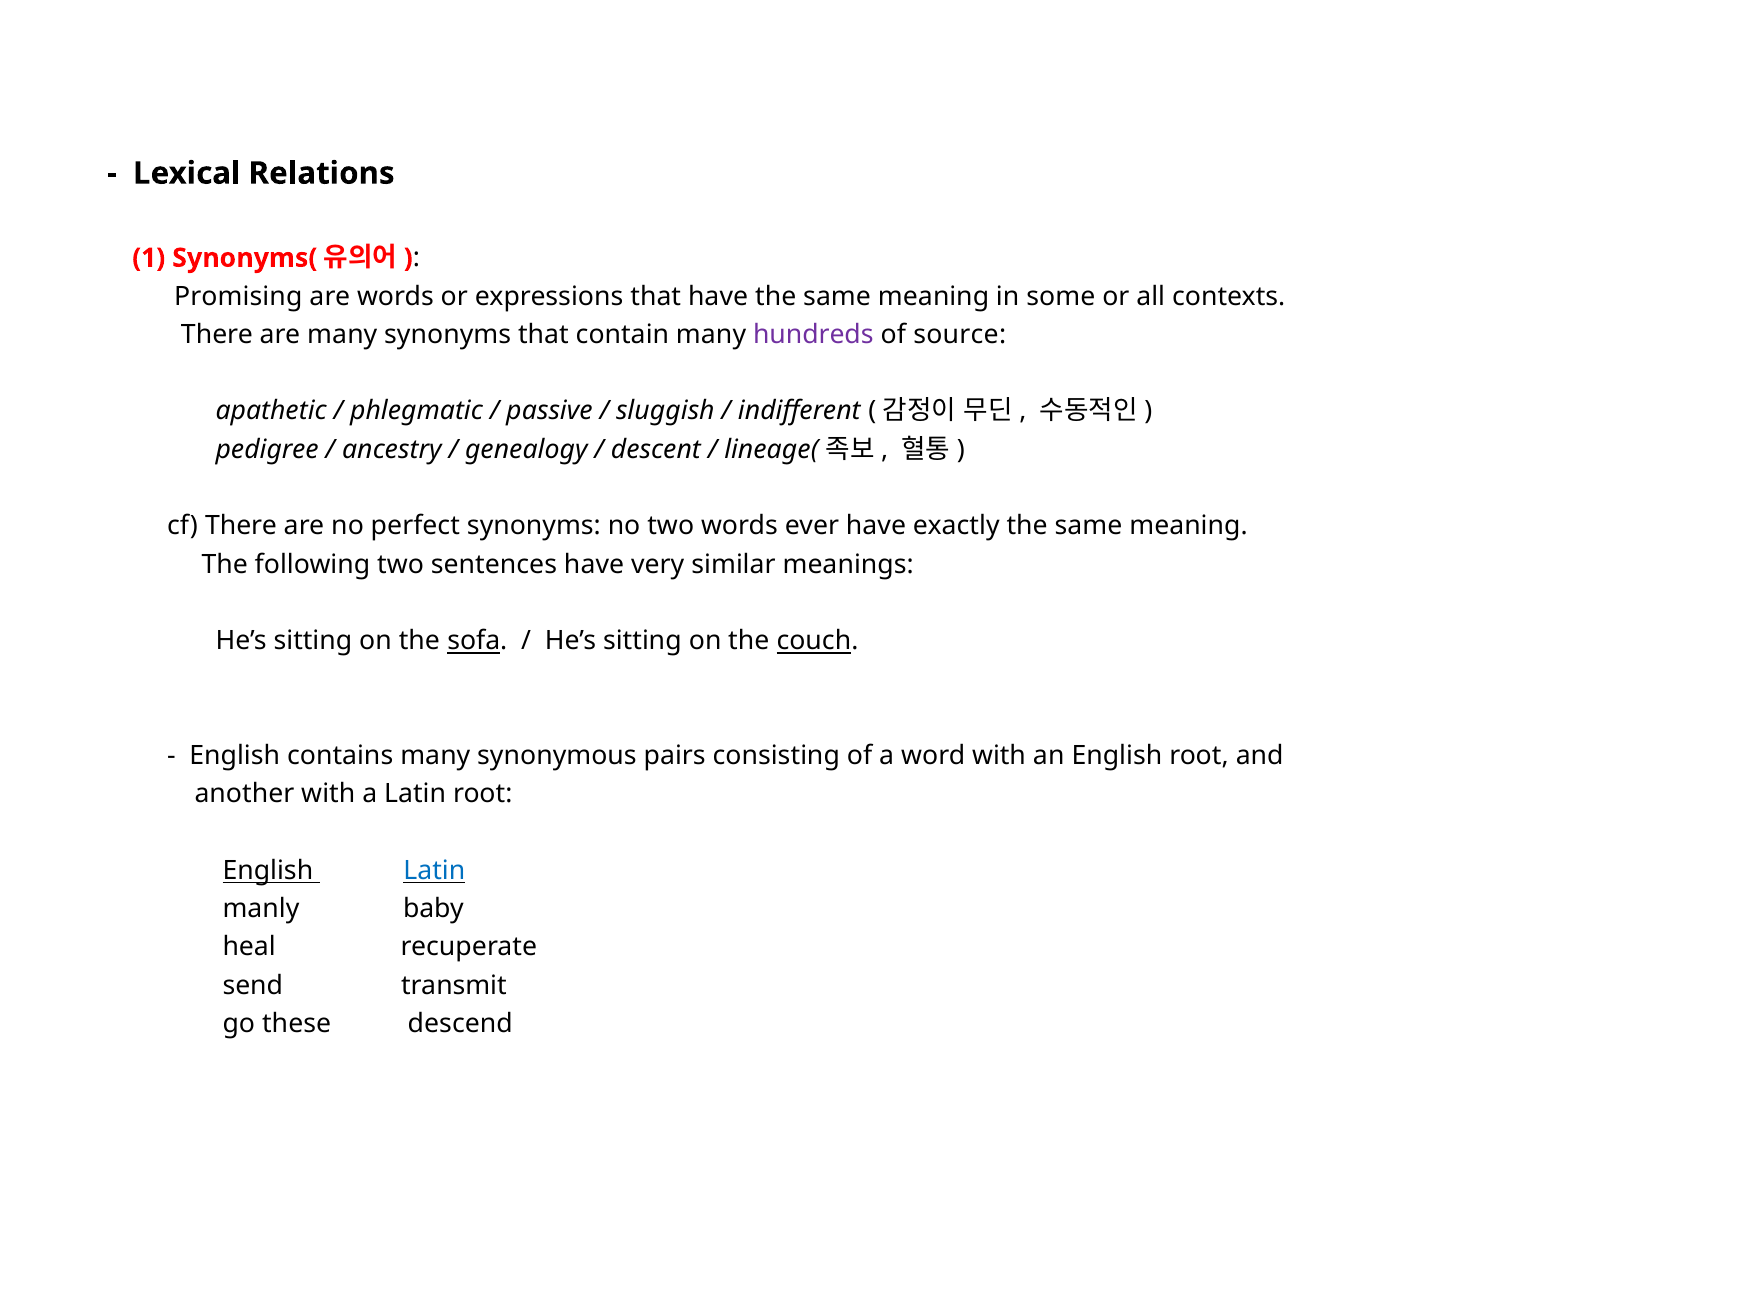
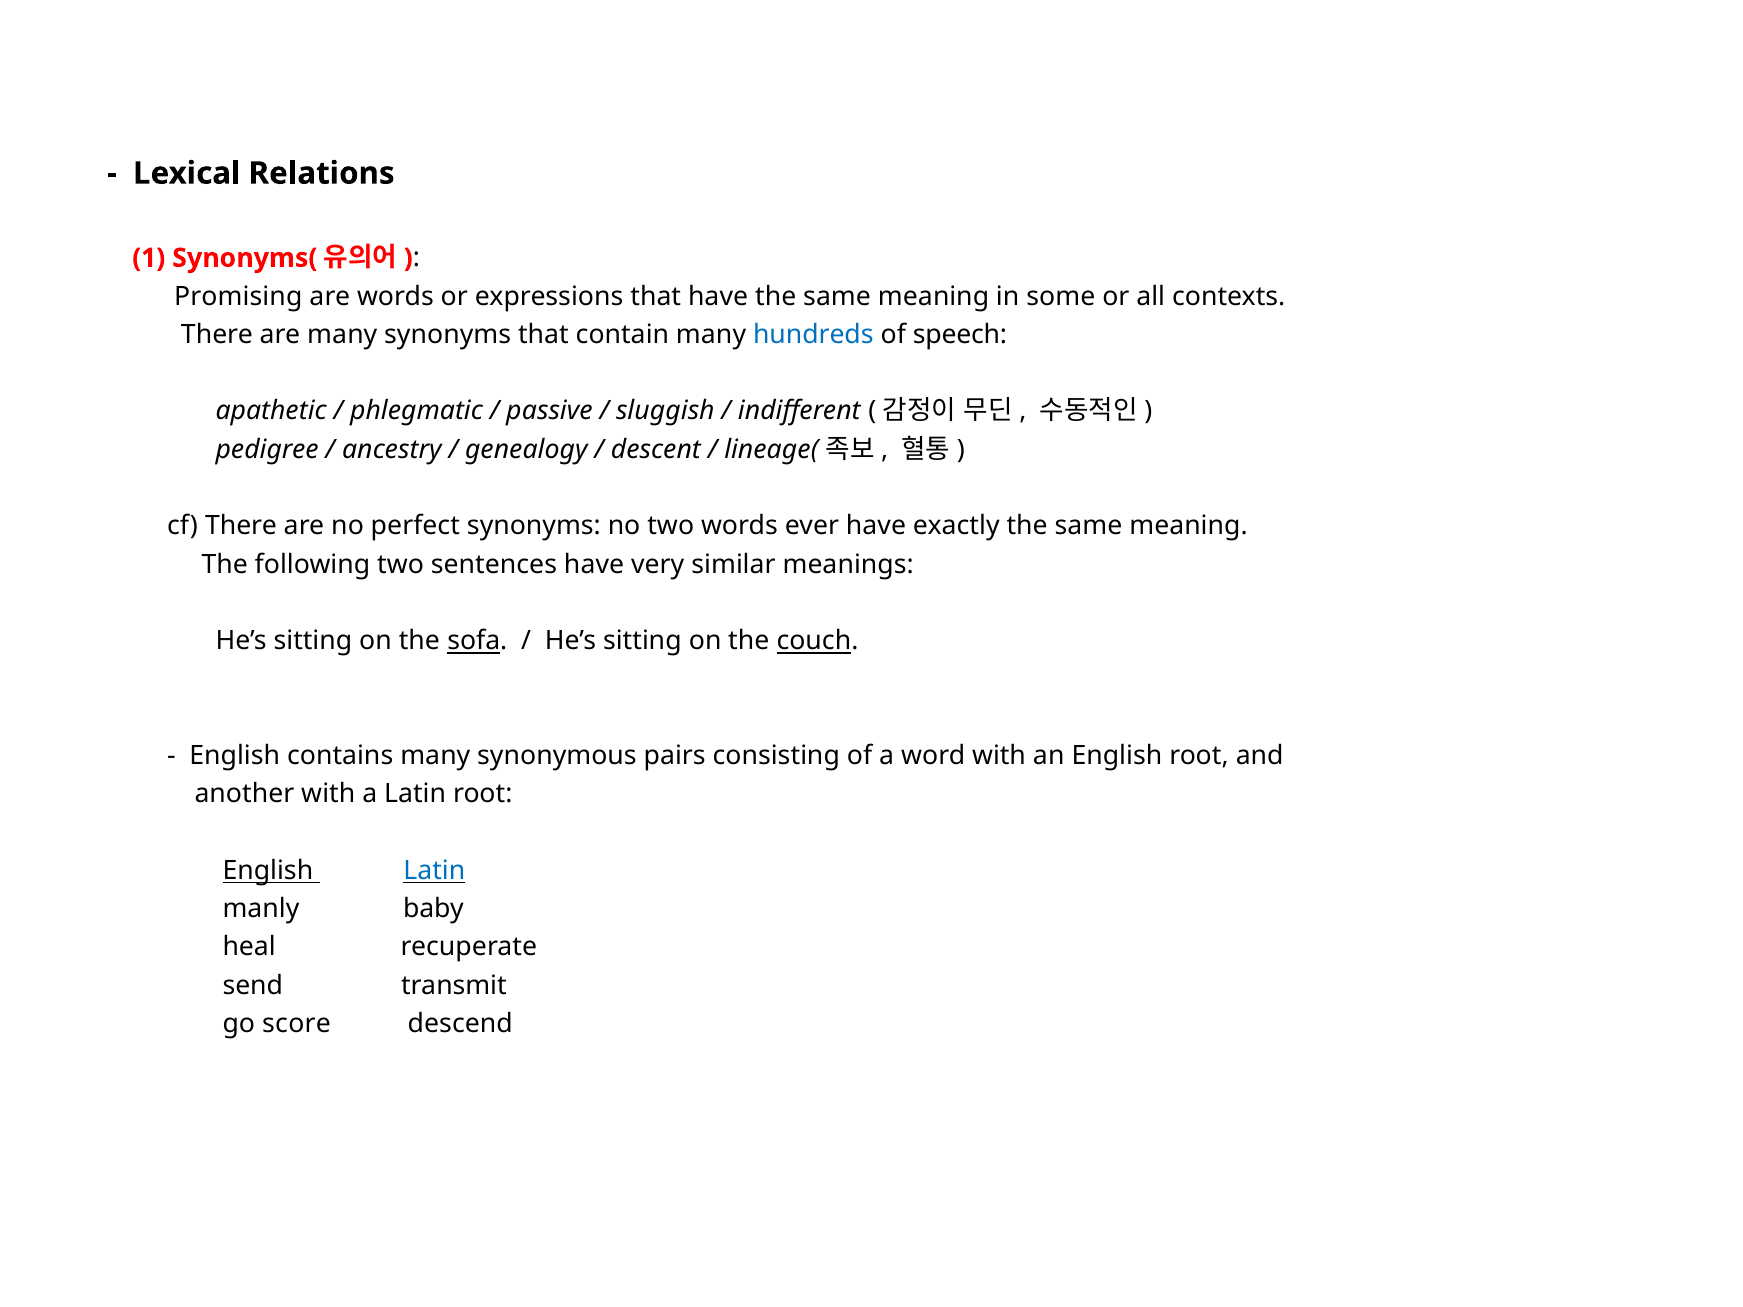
hundreds colour: purple -> blue
source: source -> speech
these: these -> score
